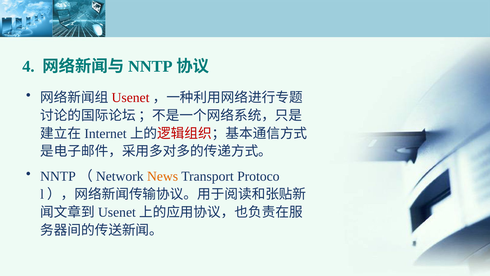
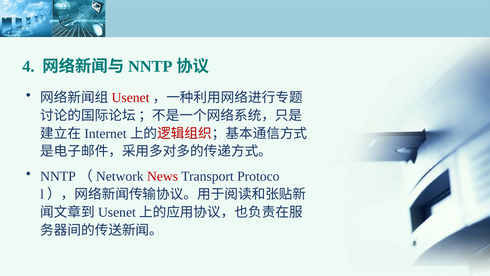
News colour: orange -> red
